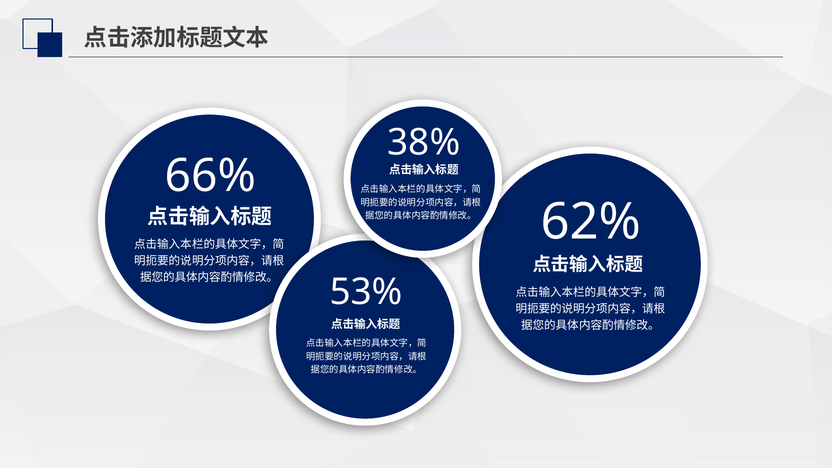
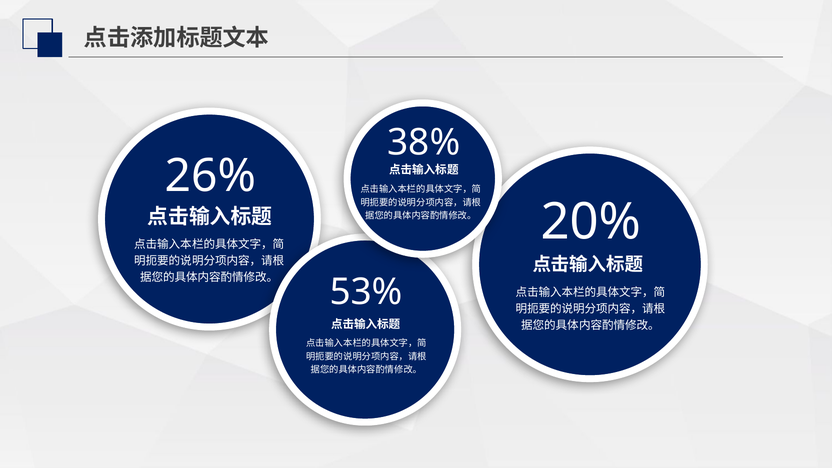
66%: 66% -> 26%
62%: 62% -> 20%
